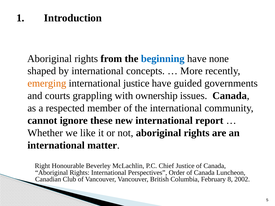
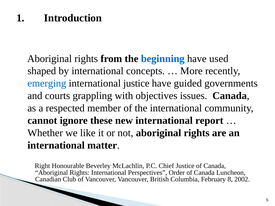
none: none -> used
emerging colour: orange -> blue
ownership: ownership -> objectives
